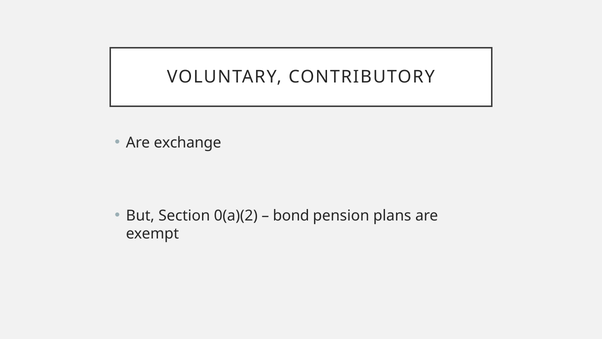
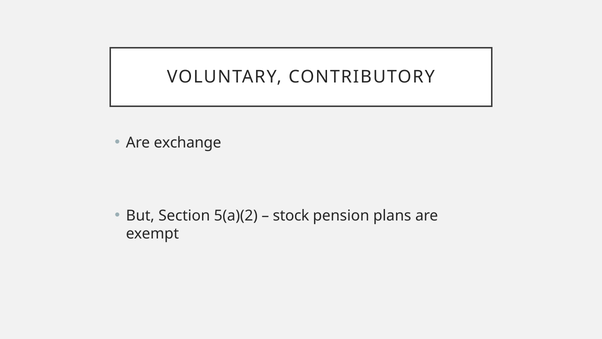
0(a)(2: 0(a)(2 -> 5(a)(2
bond: bond -> stock
